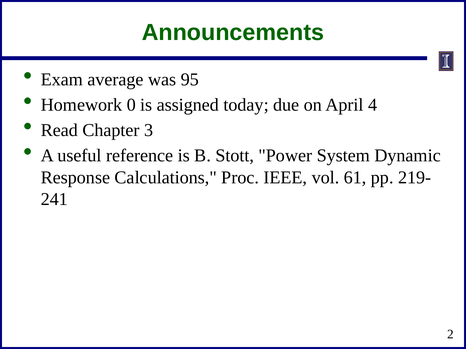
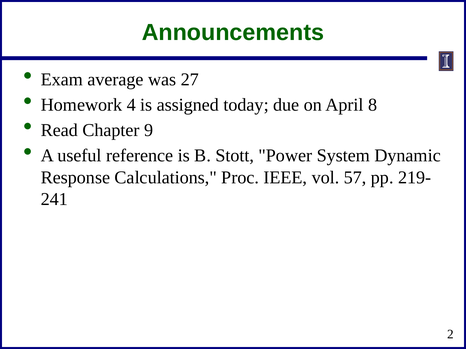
95: 95 -> 27
0: 0 -> 4
4: 4 -> 8
3: 3 -> 9
61: 61 -> 57
